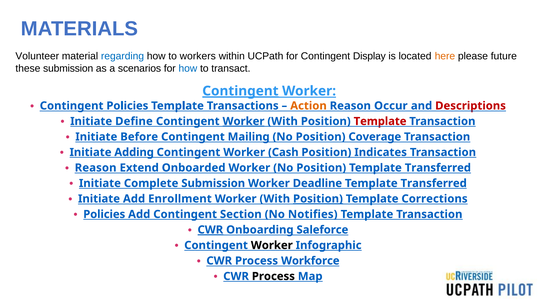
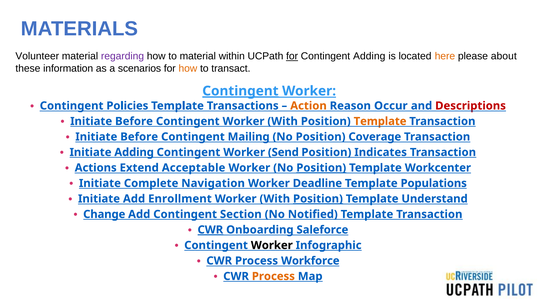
regarding colour: blue -> purple
to workers: workers -> material
for at (292, 56) underline: none -> present
Contingent Display: Display -> Adding
future: future -> about
these submission: submission -> information
how at (188, 68) colour: blue -> orange
Define at (134, 121): Define -> Before
Worker at (243, 121) underline: present -> none
Template at (380, 121) colour: red -> orange
Cash: Cash -> Send
Reason at (96, 168): Reason -> Actions
Onboarded: Onboarded -> Acceptable
Position at (321, 168) underline: none -> present
Transferred at (438, 168): Transferred -> Workcenter
Complete Submission: Submission -> Navigation
Transferred at (434, 183): Transferred -> Populations
Corrections: Corrections -> Understand
Policies at (104, 214): Policies -> Change
Notifies: Notifies -> Notified
Process at (273, 276) colour: black -> orange
